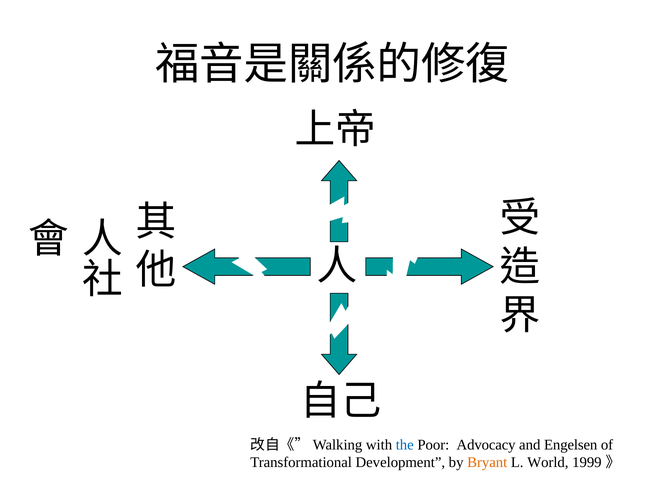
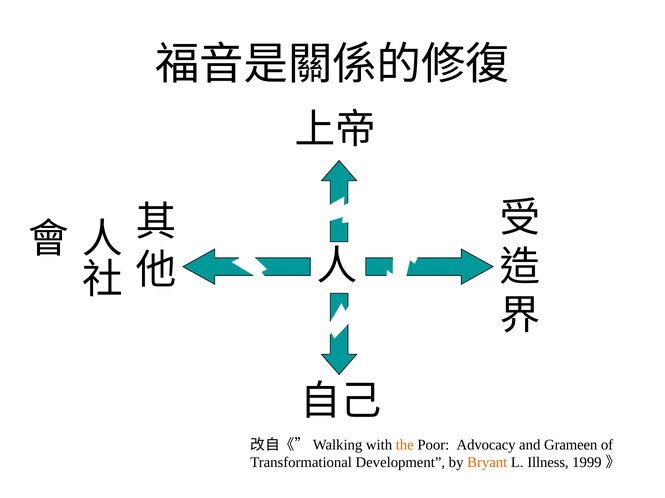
the colour: blue -> orange
Engelsen: Engelsen -> Grameen
World: World -> Illness
